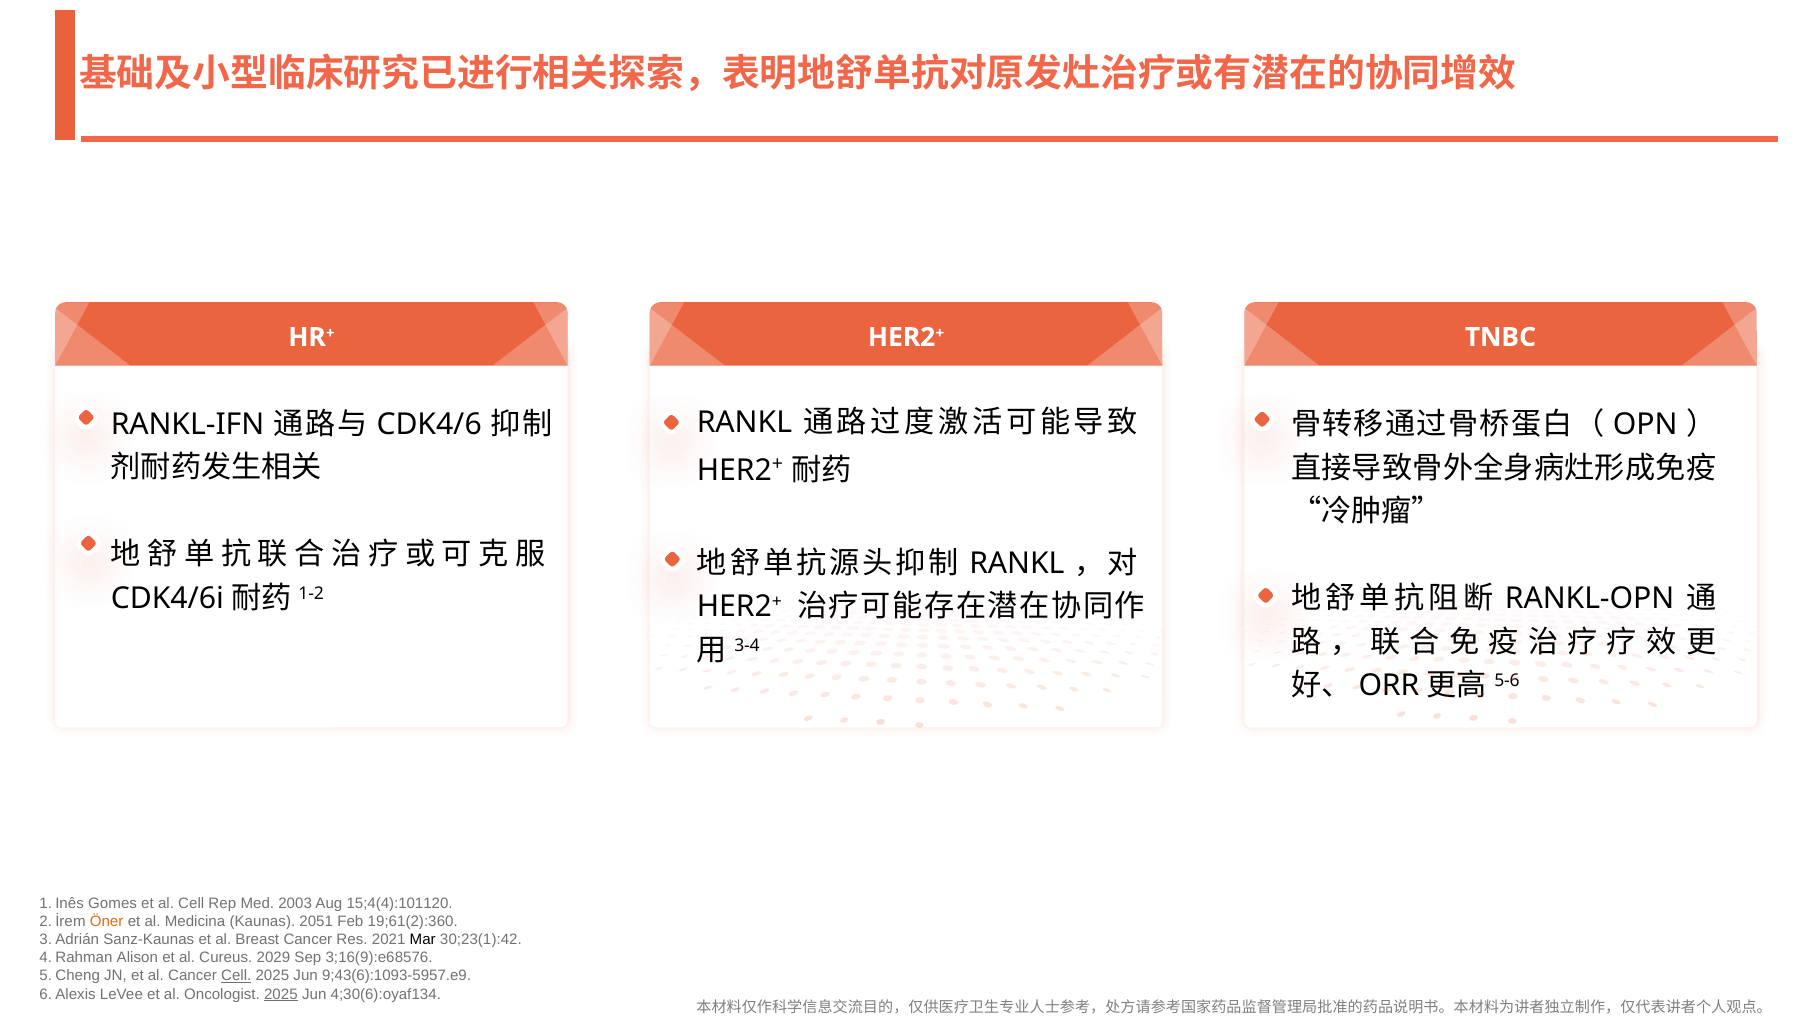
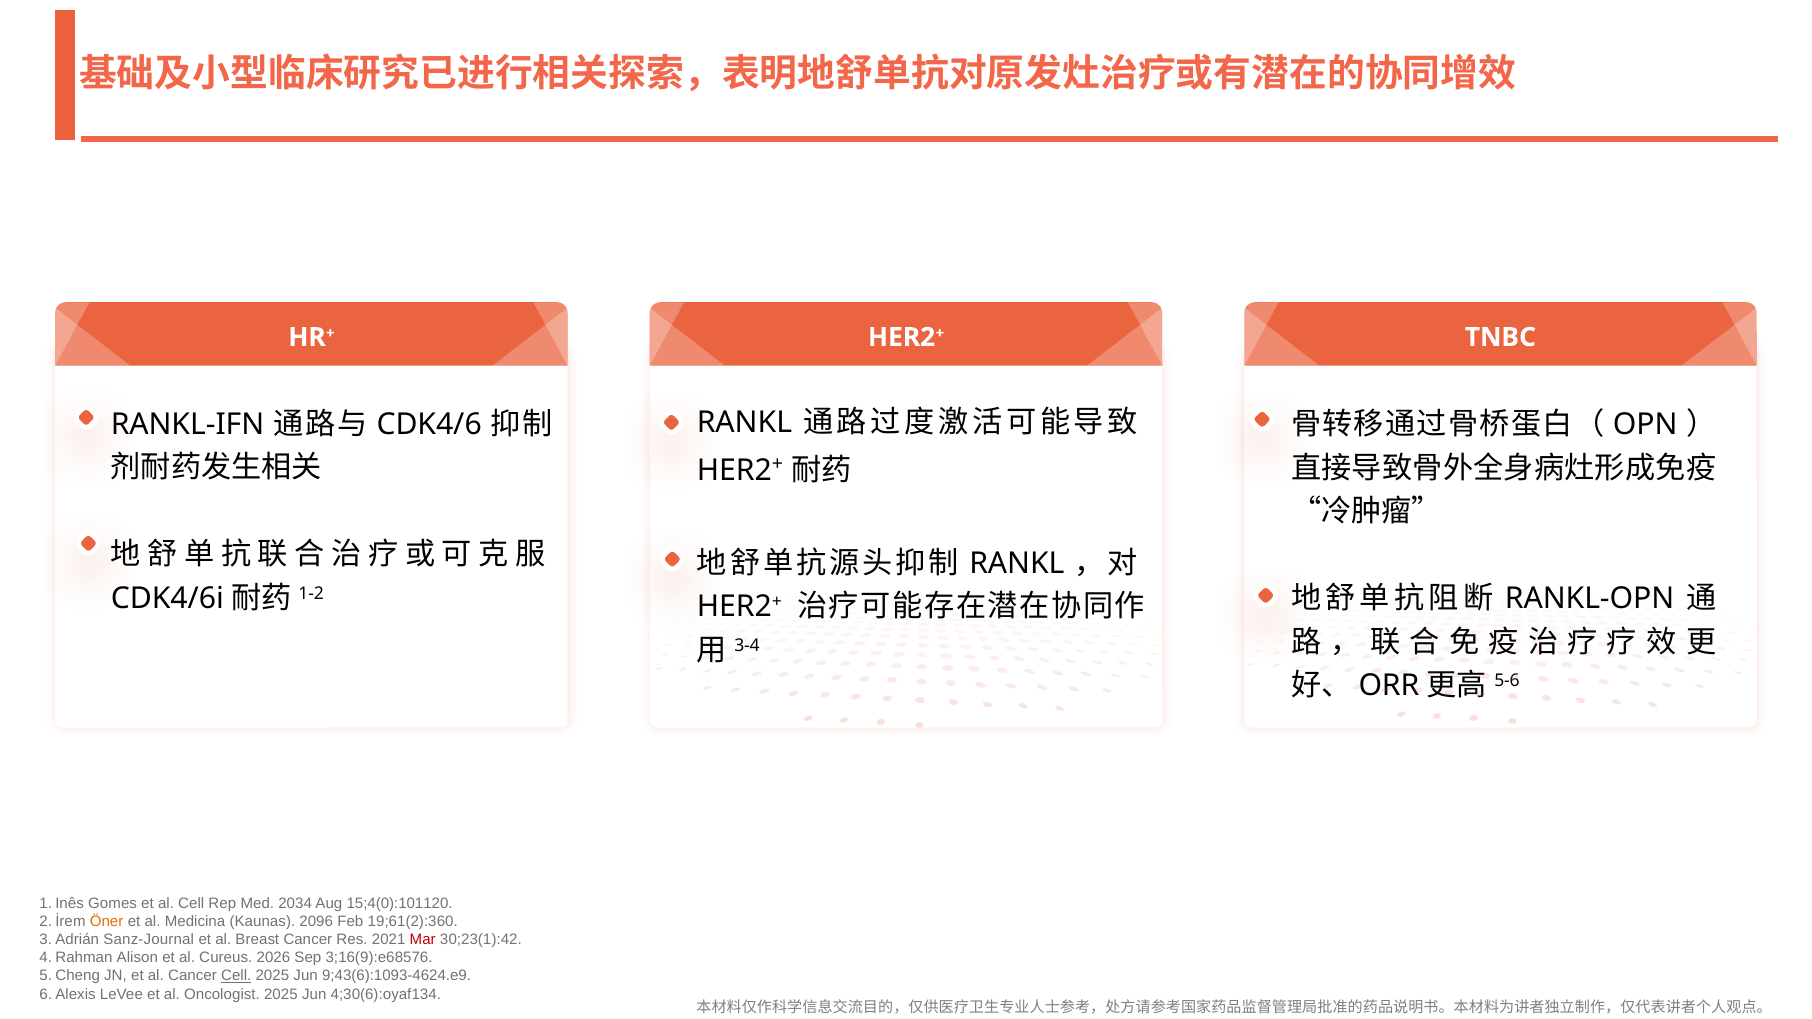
2003: 2003 -> 2034
15;4(4):101120: 15;4(4):101120 -> 15;4(0):101120
2051: 2051 -> 2096
Sanz-Kaunas: Sanz-Kaunas -> Sanz-Journal
Mar colour: black -> red
2029: 2029 -> 2026
9;43(6):1093-5957.e9: 9;43(6):1093-5957.e9 -> 9;43(6):1093-4624.e9
2025 at (281, 994) underline: present -> none
